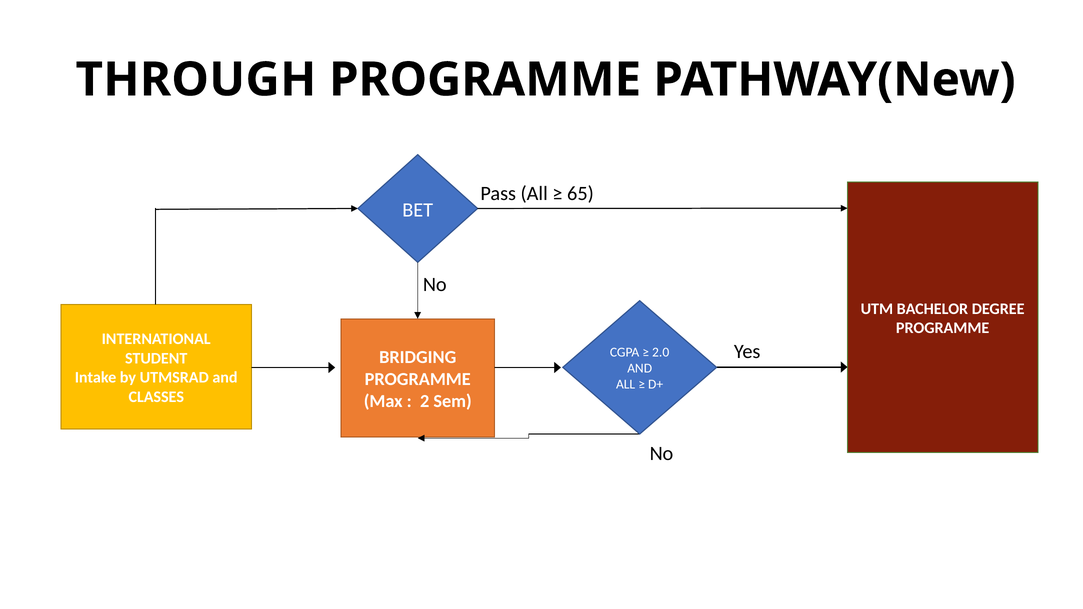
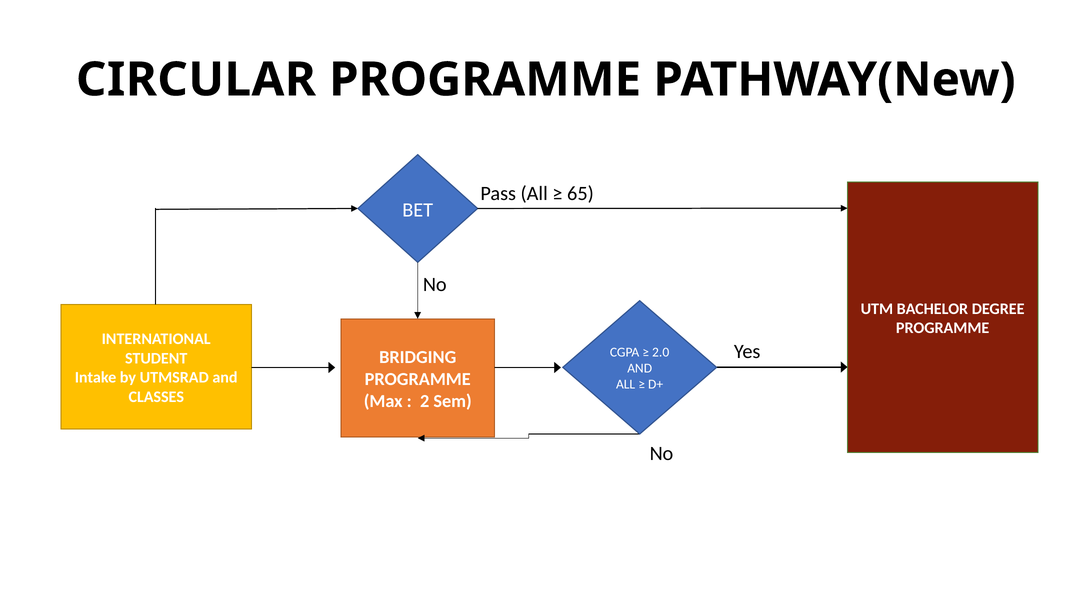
THROUGH: THROUGH -> CIRCULAR
